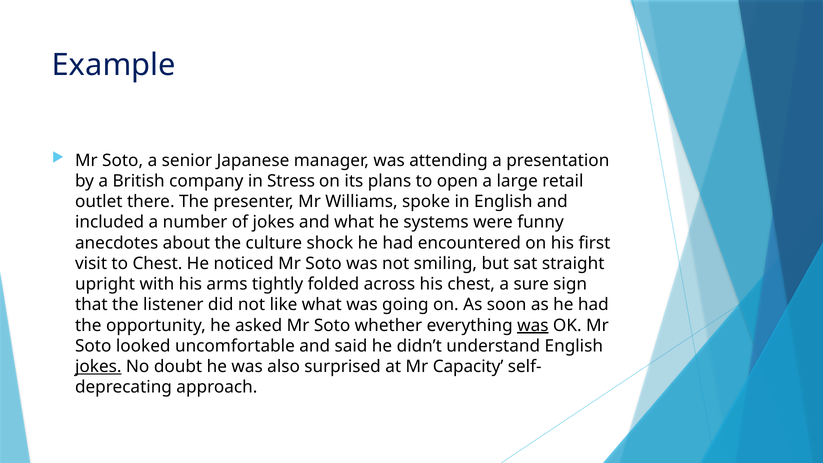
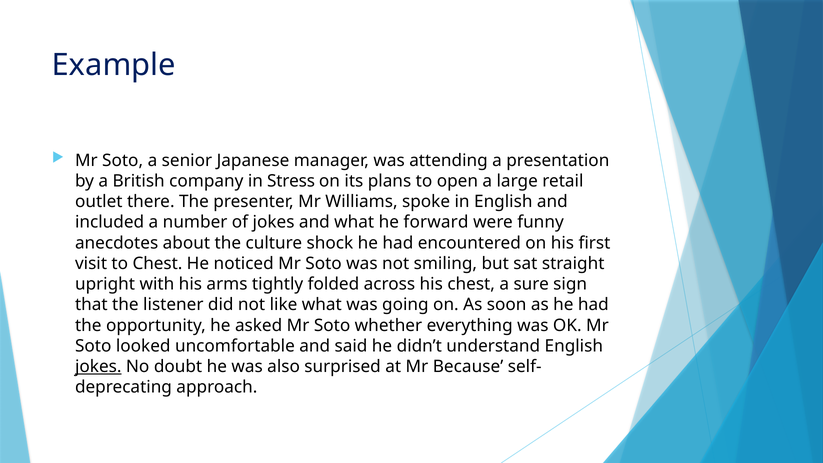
systems: systems -> forward
was at (533, 325) underline: present -> none
Capacity: Capacity -> Because
